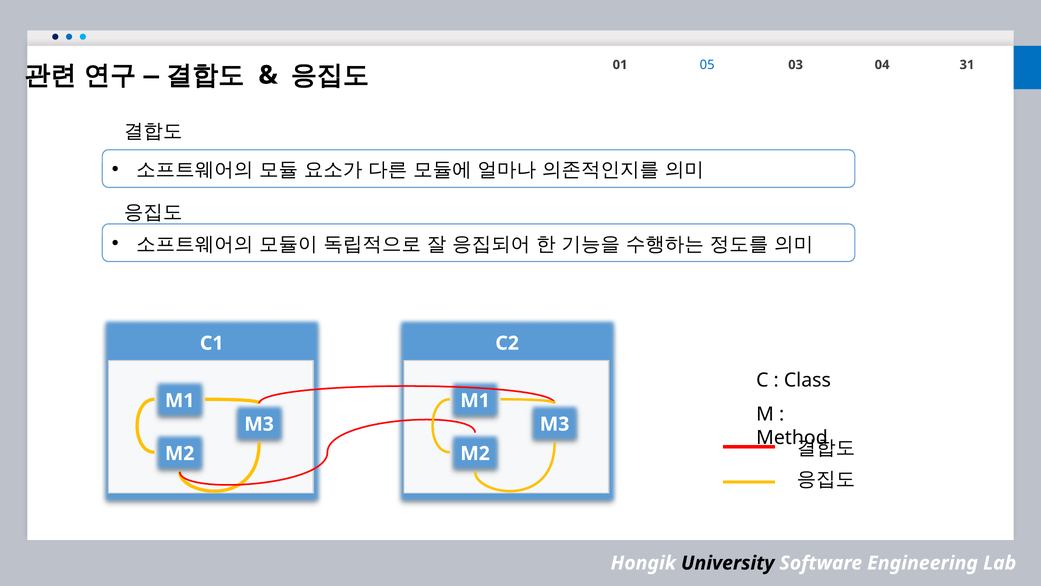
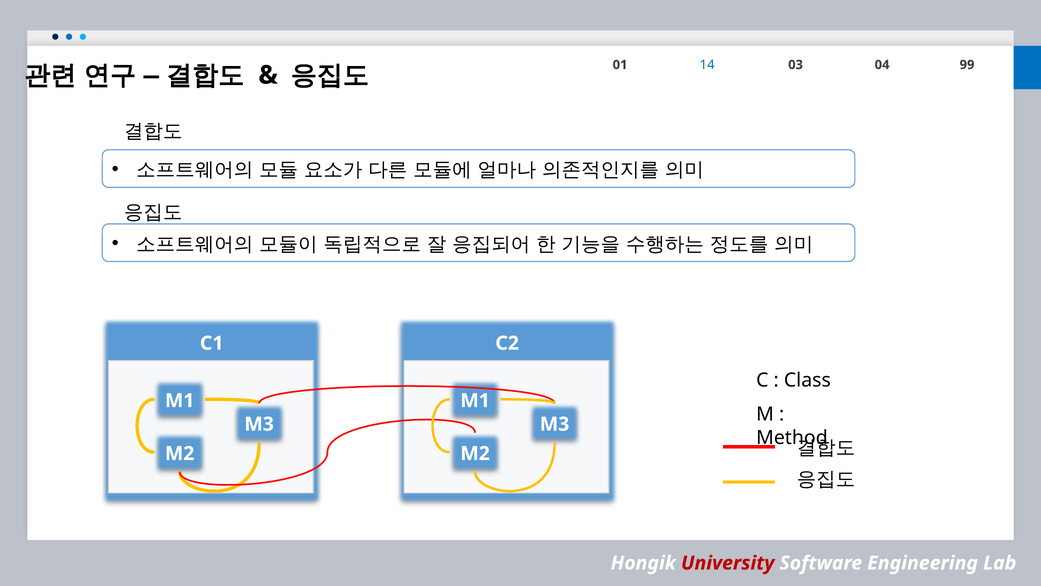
05: 05 -> 14
31: 31 -> 99
University colour: black -> red
